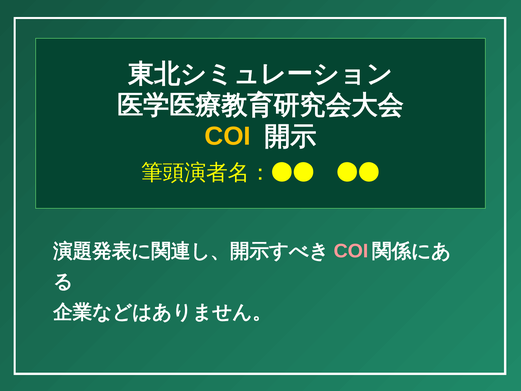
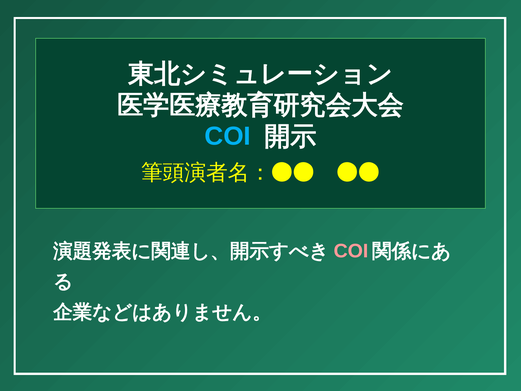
COI at (228, 136) colour: yellow -> light blue
